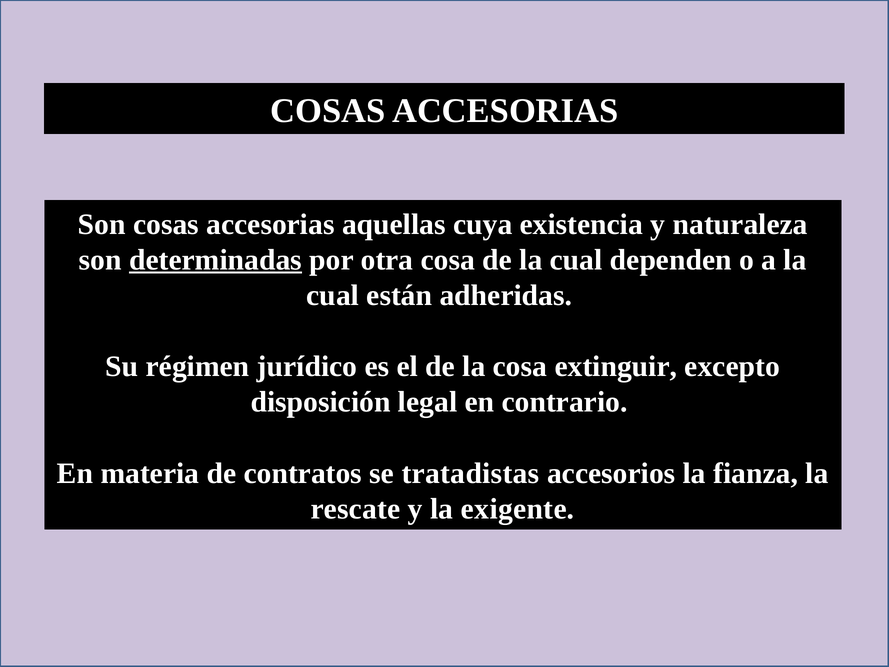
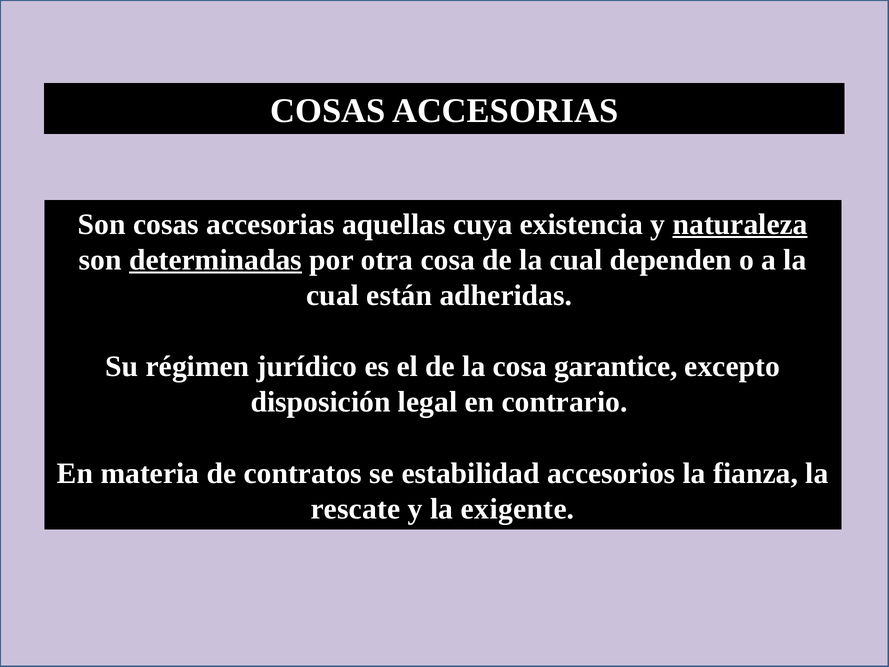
naturaleza underline: none -> present
extinguir: extinguir -> garantice
tratadistas: tratadistas -> estabilidad
